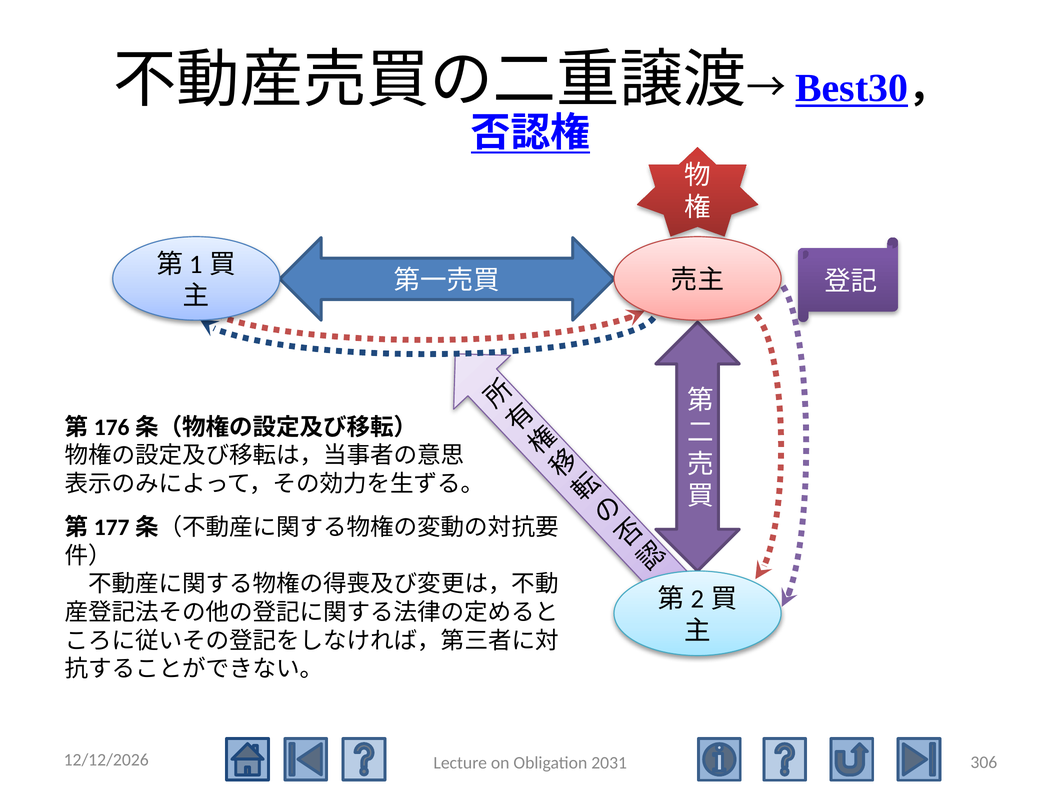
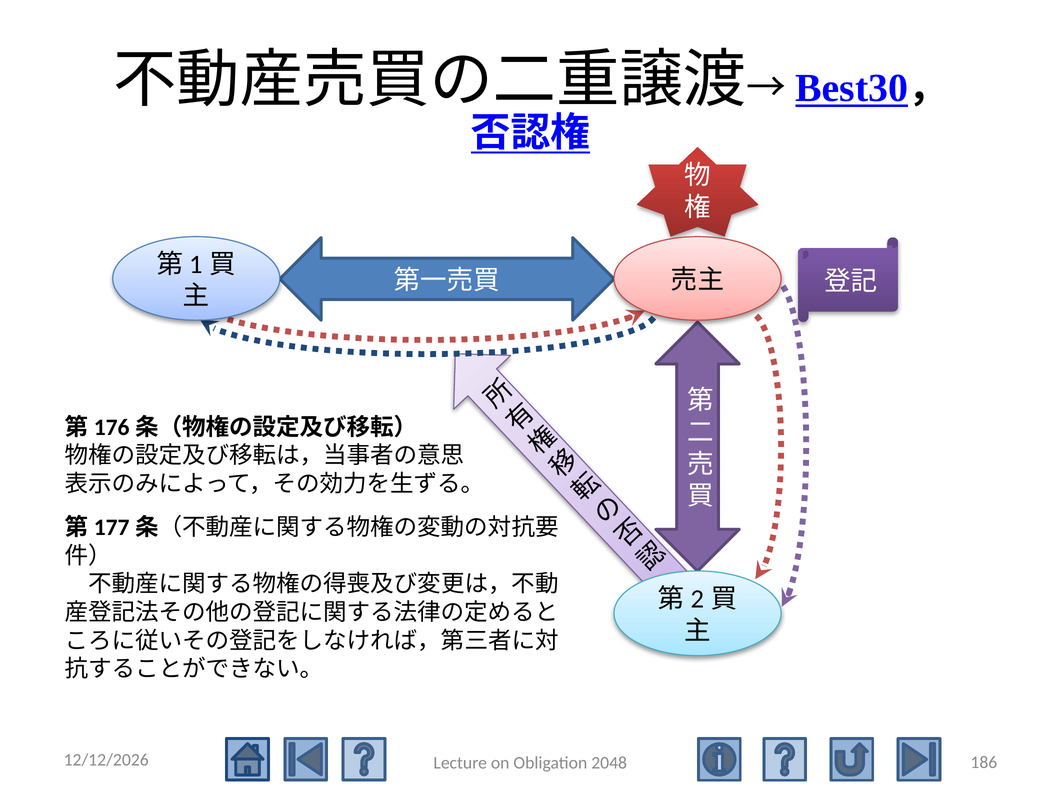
306: 306 -> 186
2031: 2031 -> 2048
